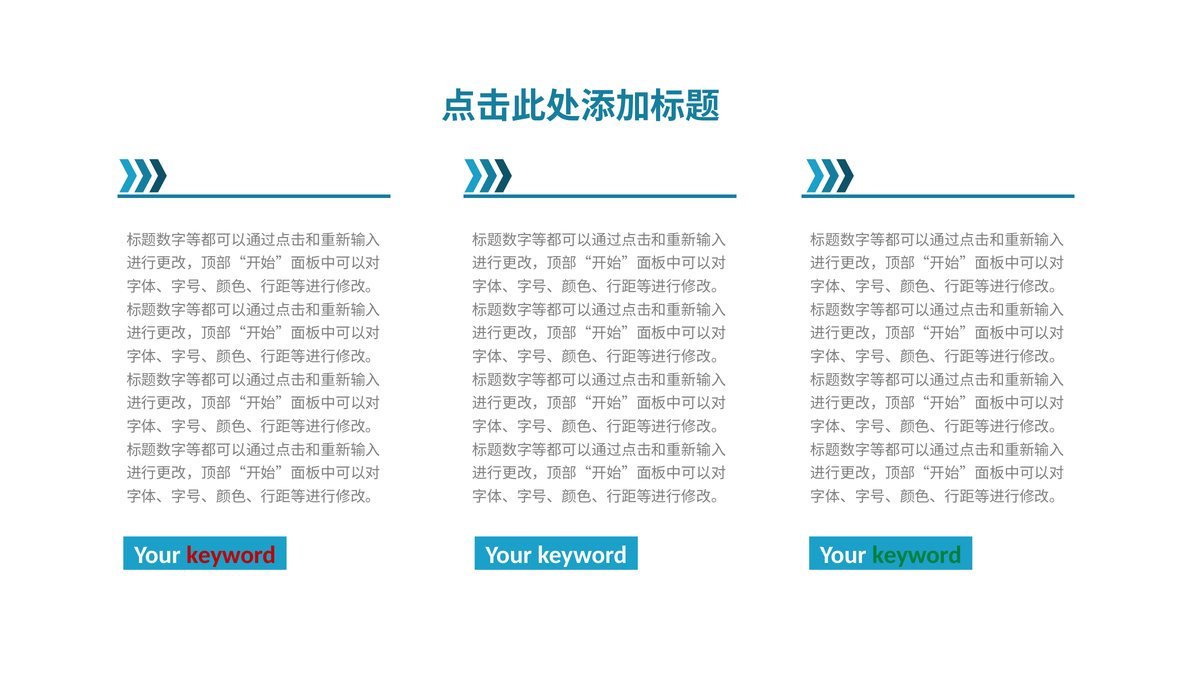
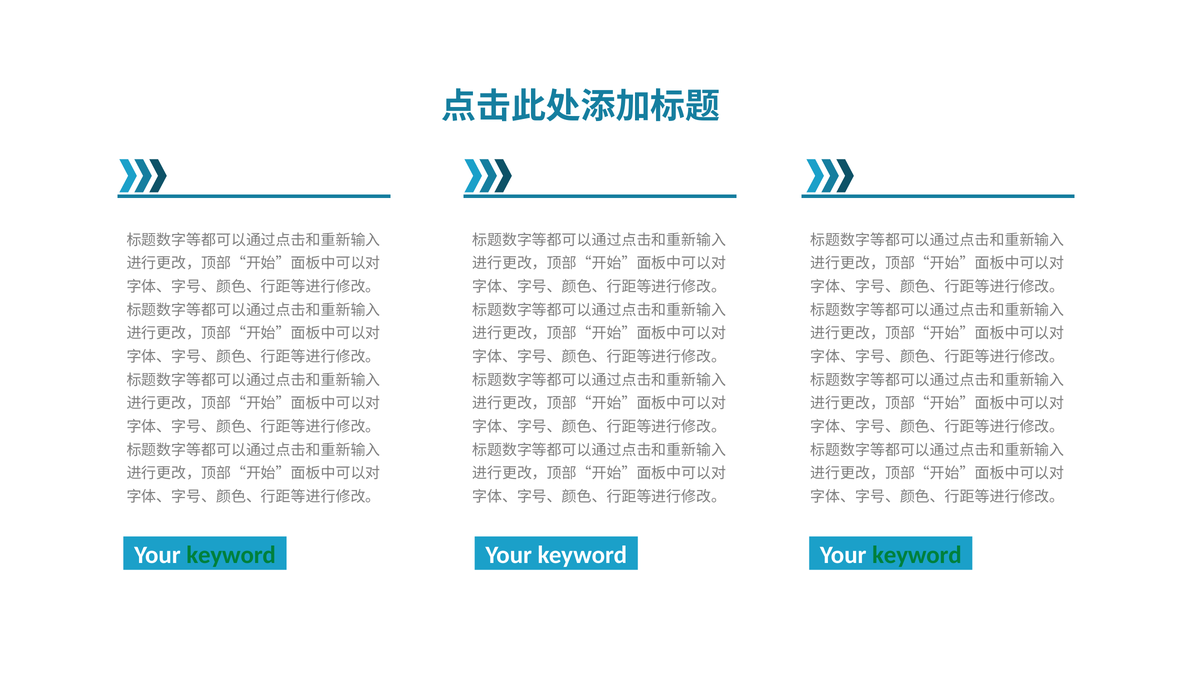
keyword at (231, 555) colour: red -> green
